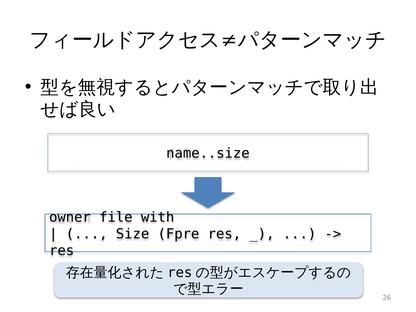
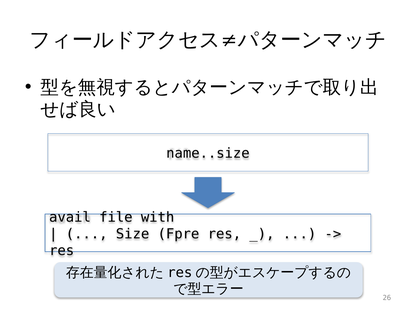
owner: owner -> avail
